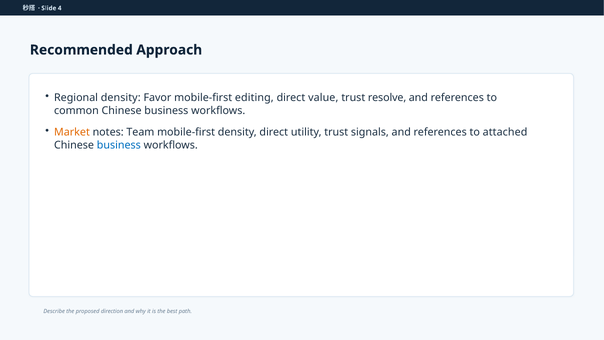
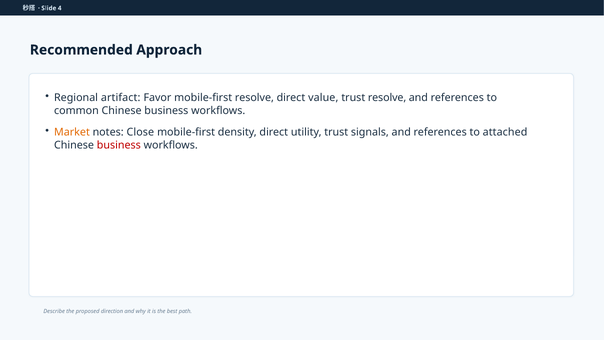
Regional density: density -> artifact
mobile-first editing: editing -> resolve
Team: Team -> Close
business at (119, 145) colour: blue -> red
